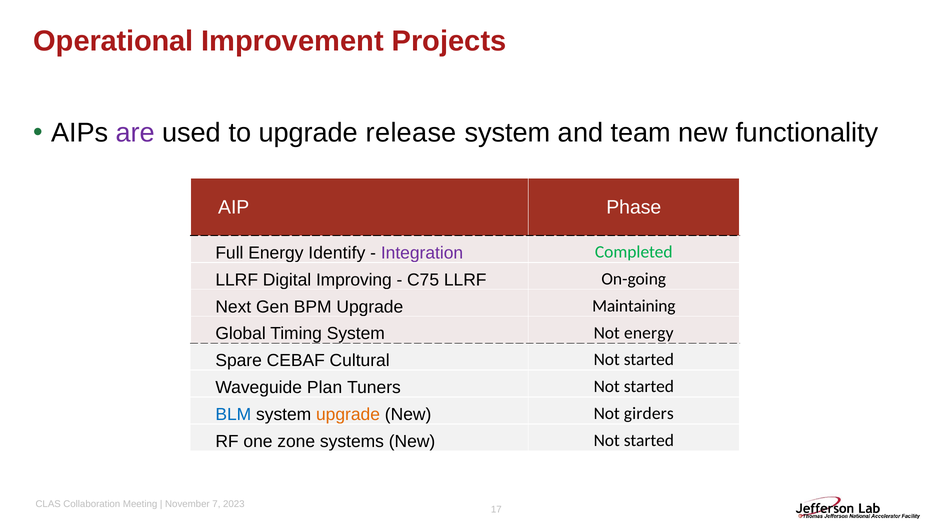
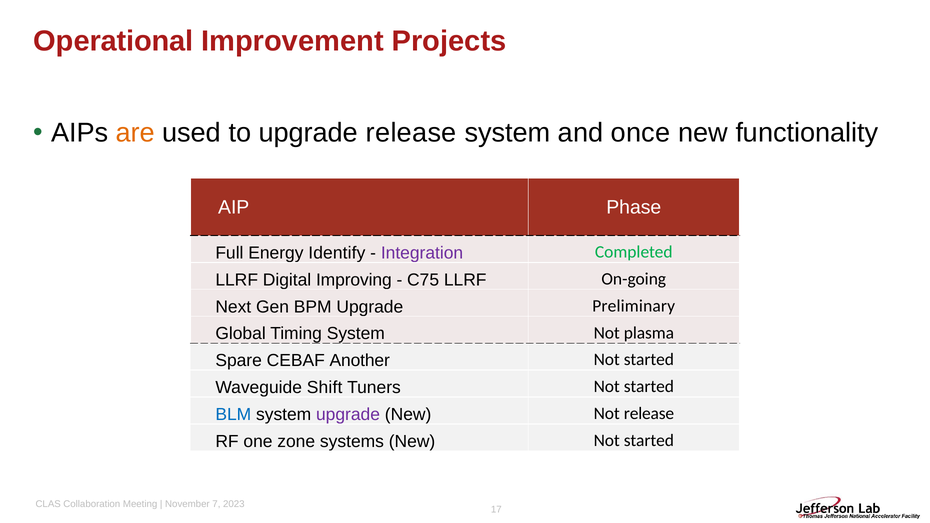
are colour: purple -> orange
team: team -> once
Maintaining: Maintaining -> Preliminary
Not energy: energy -> plasma
Cultural: Cultural -> Another
Plan: Plan -> Shift
upgrade at (348, 415) colour: orange -> purple
Not girders: girders -> release
